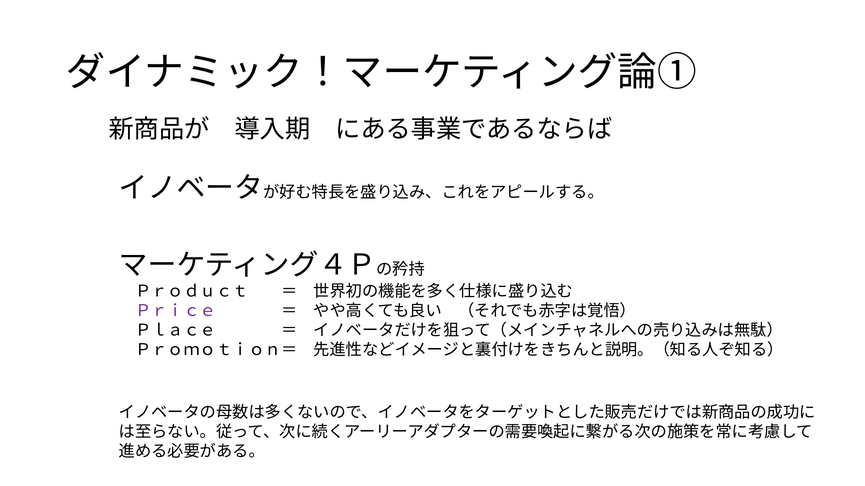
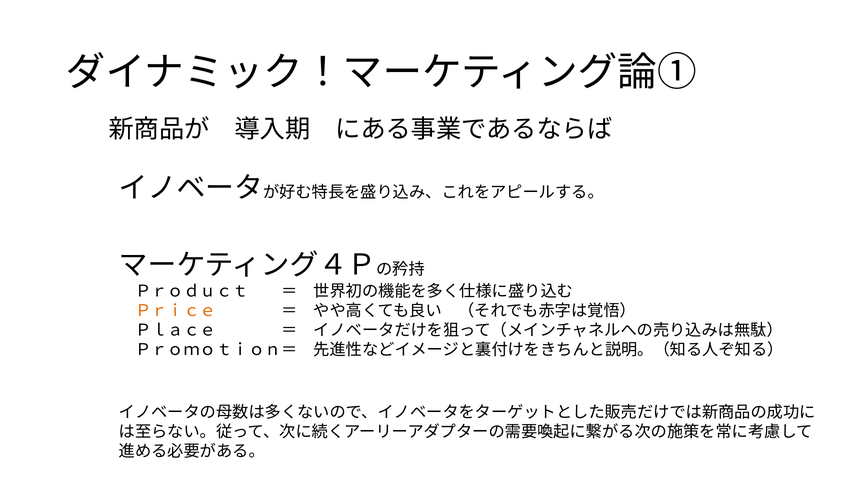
Ｐｒｉｃｅ colour: purple -> orange
